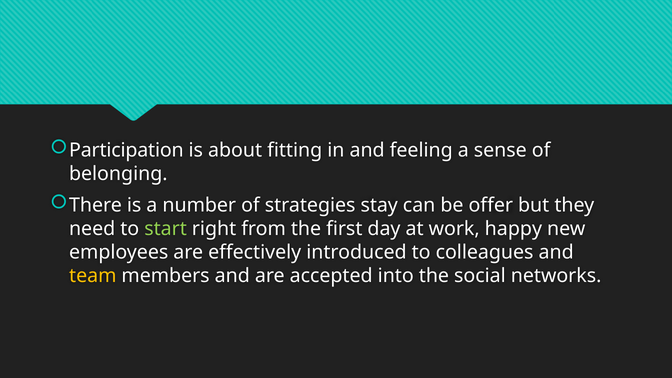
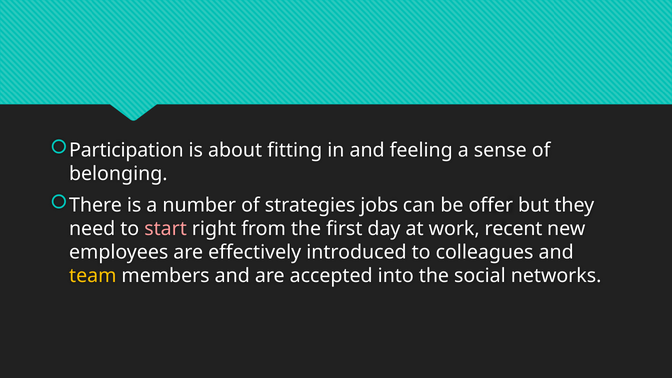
stay: stay -> jobs
start colour: light green -> pink
happy: happy -> recent
